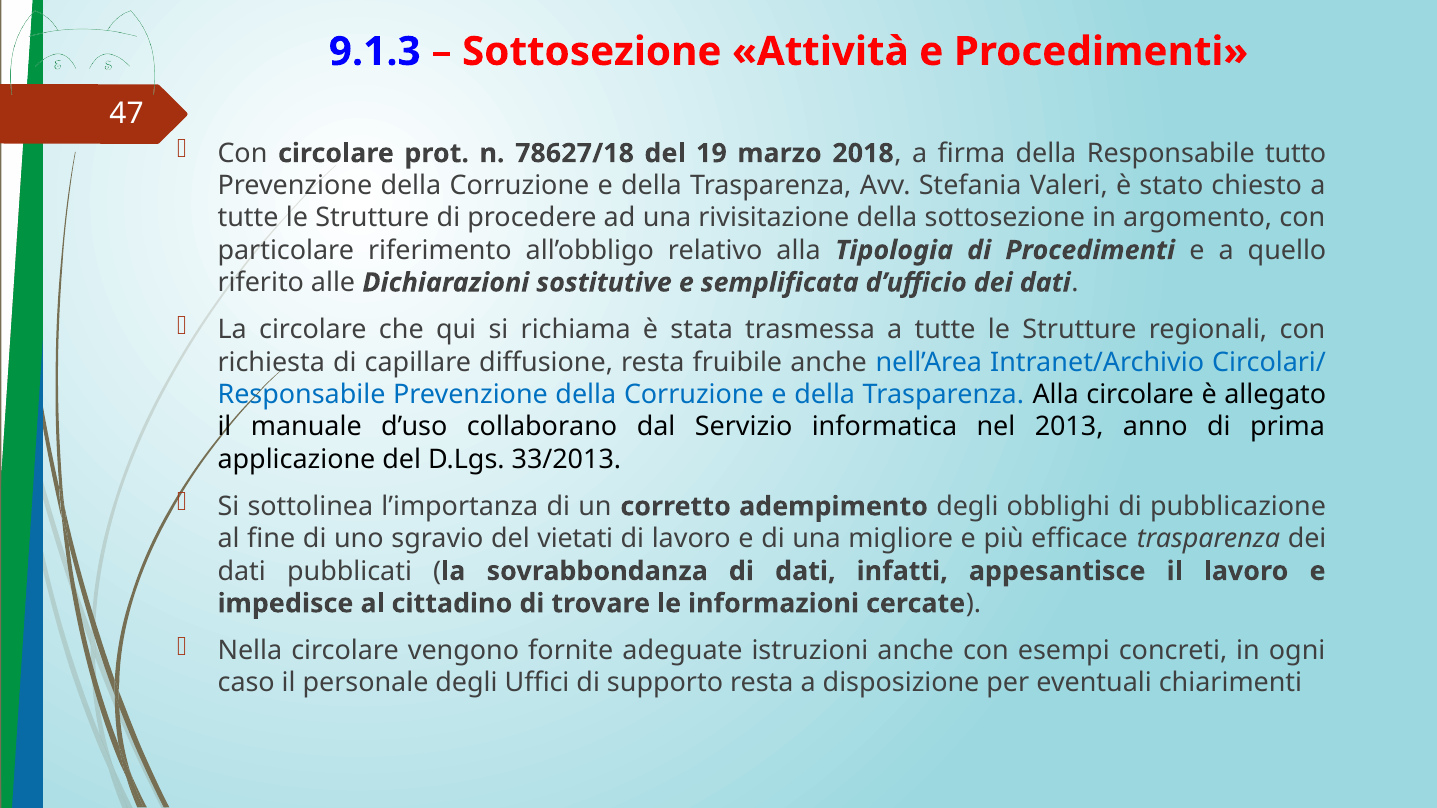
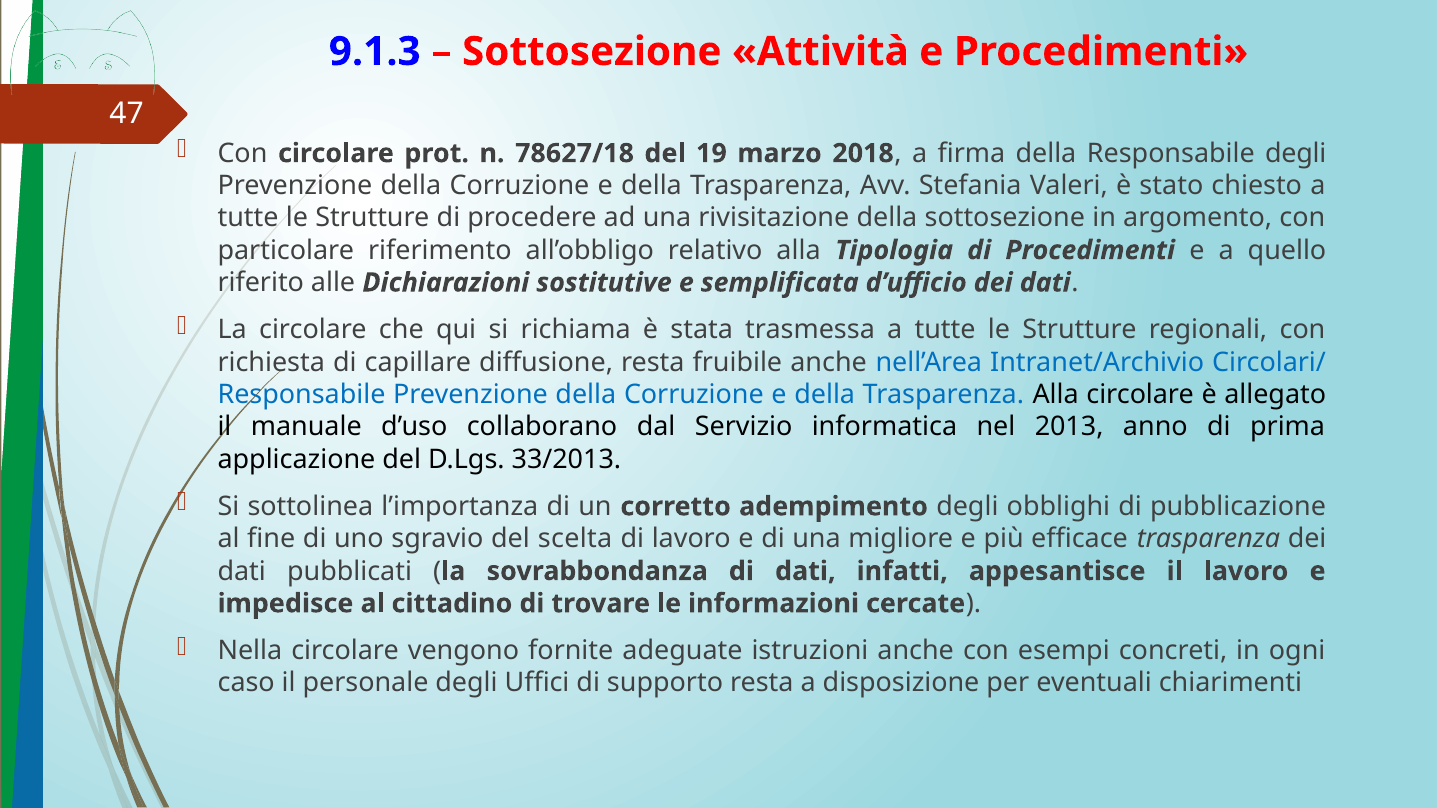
Responsabile tutto: tutto -> degli
vietati: vietati -> scelta
